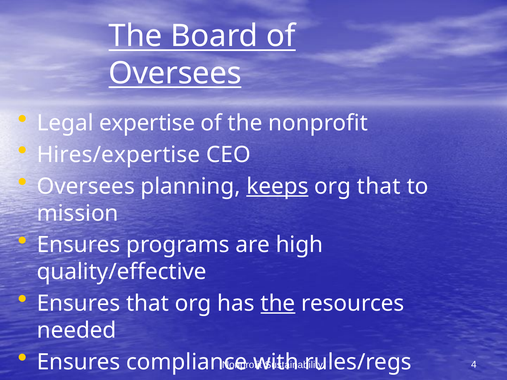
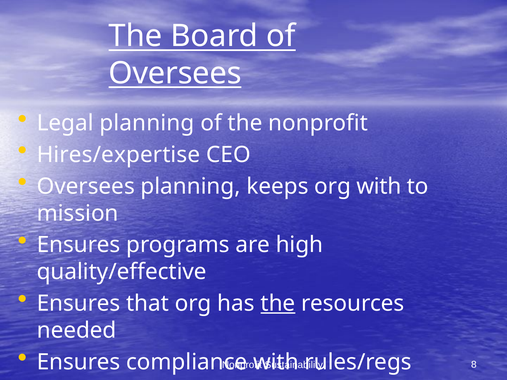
Legal expertise: expertise -> planning
keeps underline: present -> none
org that: that -> with
4: 4 -> 8
